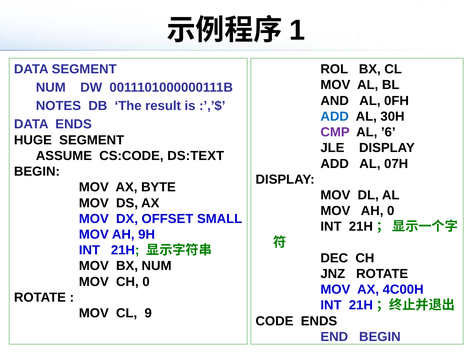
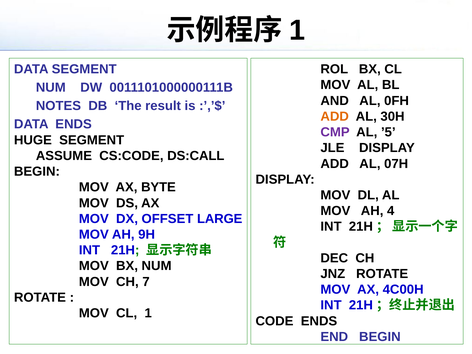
ADD at (335, 116) colour: blue -> orange
’6: ’6 -> ’5
DS:TEXT: DS:TEXT -> DS:CALL
AH 0: 0 -> 4
SMALL: SMALL -> LARGE
CH 0: 0 -> 7
CL 9: 9 -> 1
